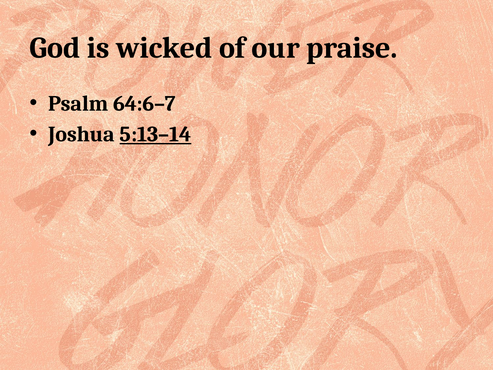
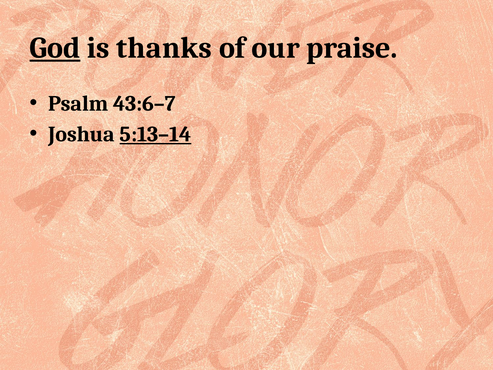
God underline: none -> present
wicked: wicked -> thanks
64:6–7: 64:6–7 -> 43:6–7
